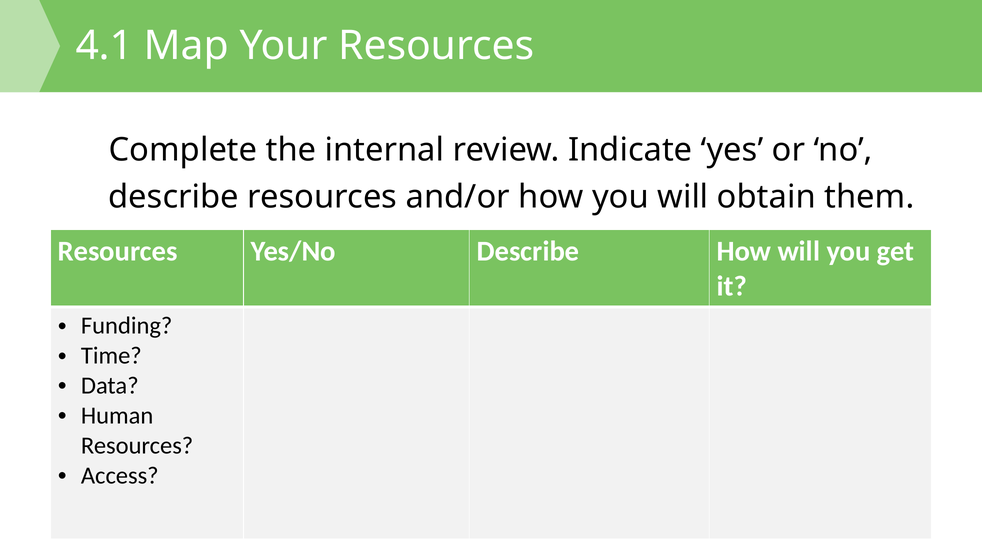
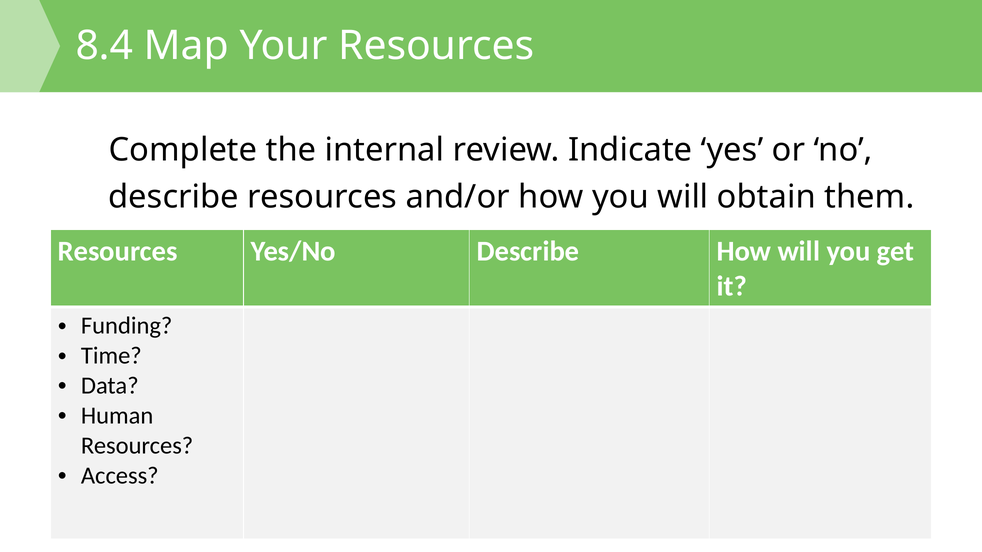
4.1: 4.1 -> 8.4
